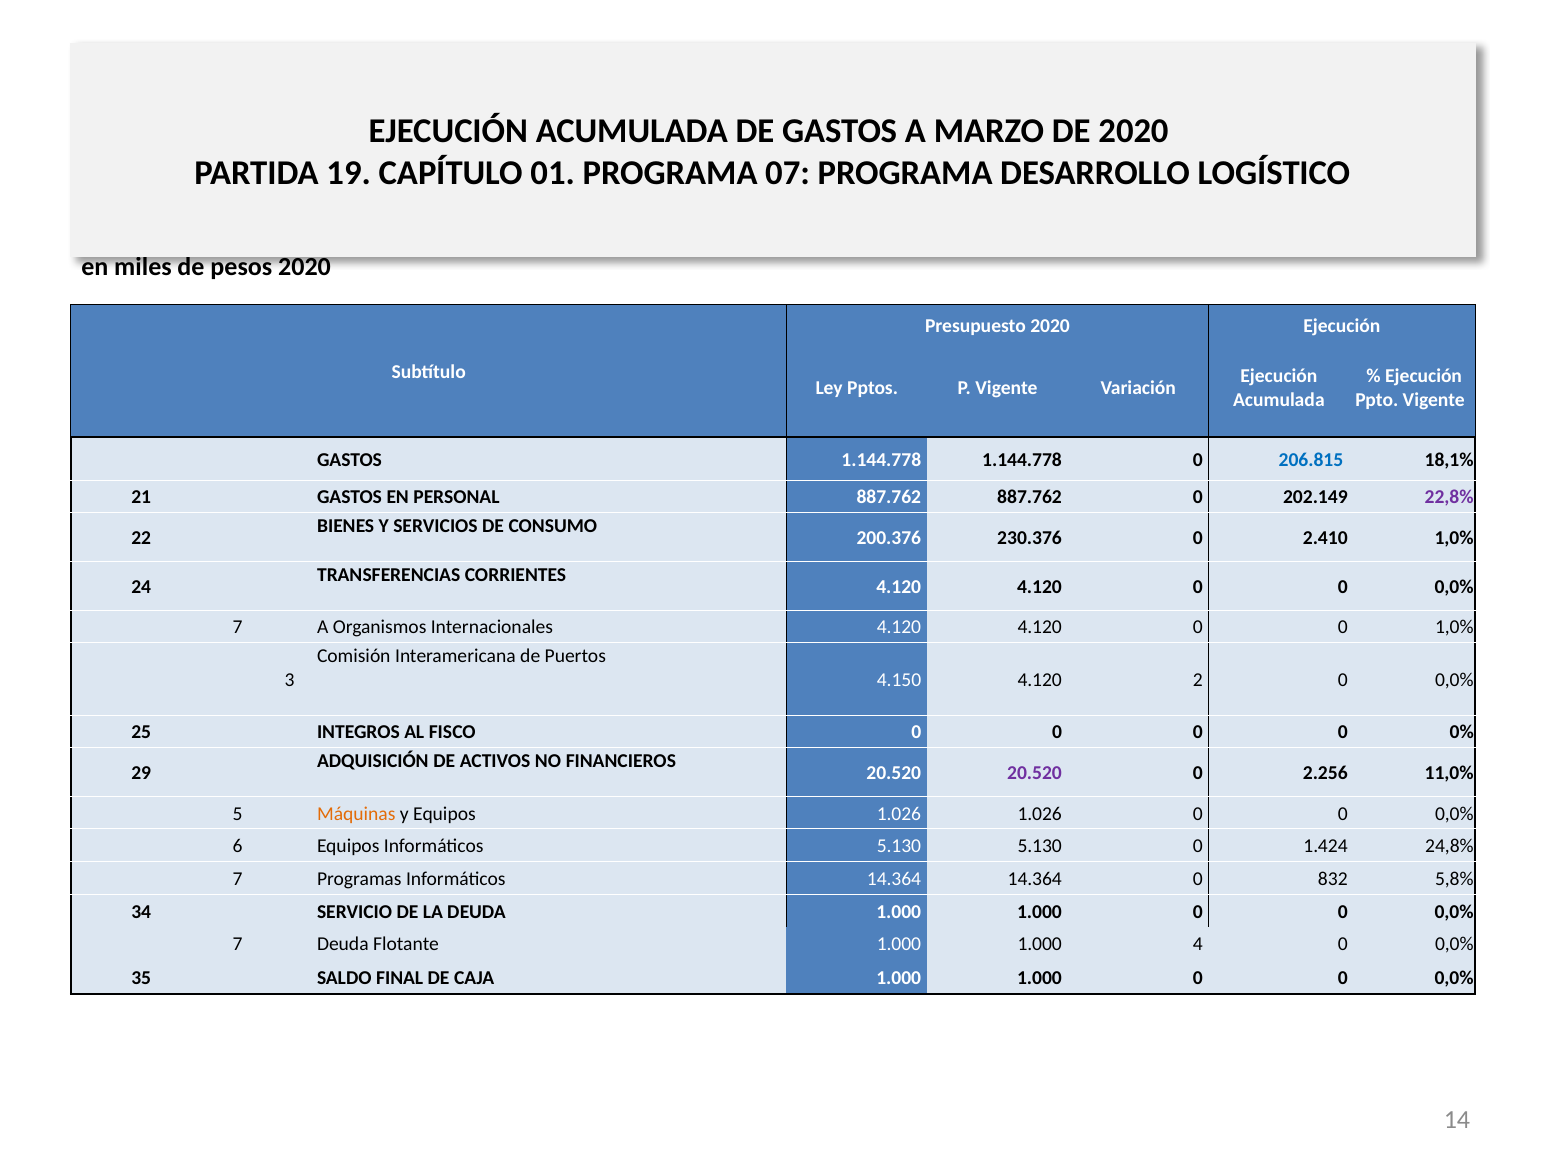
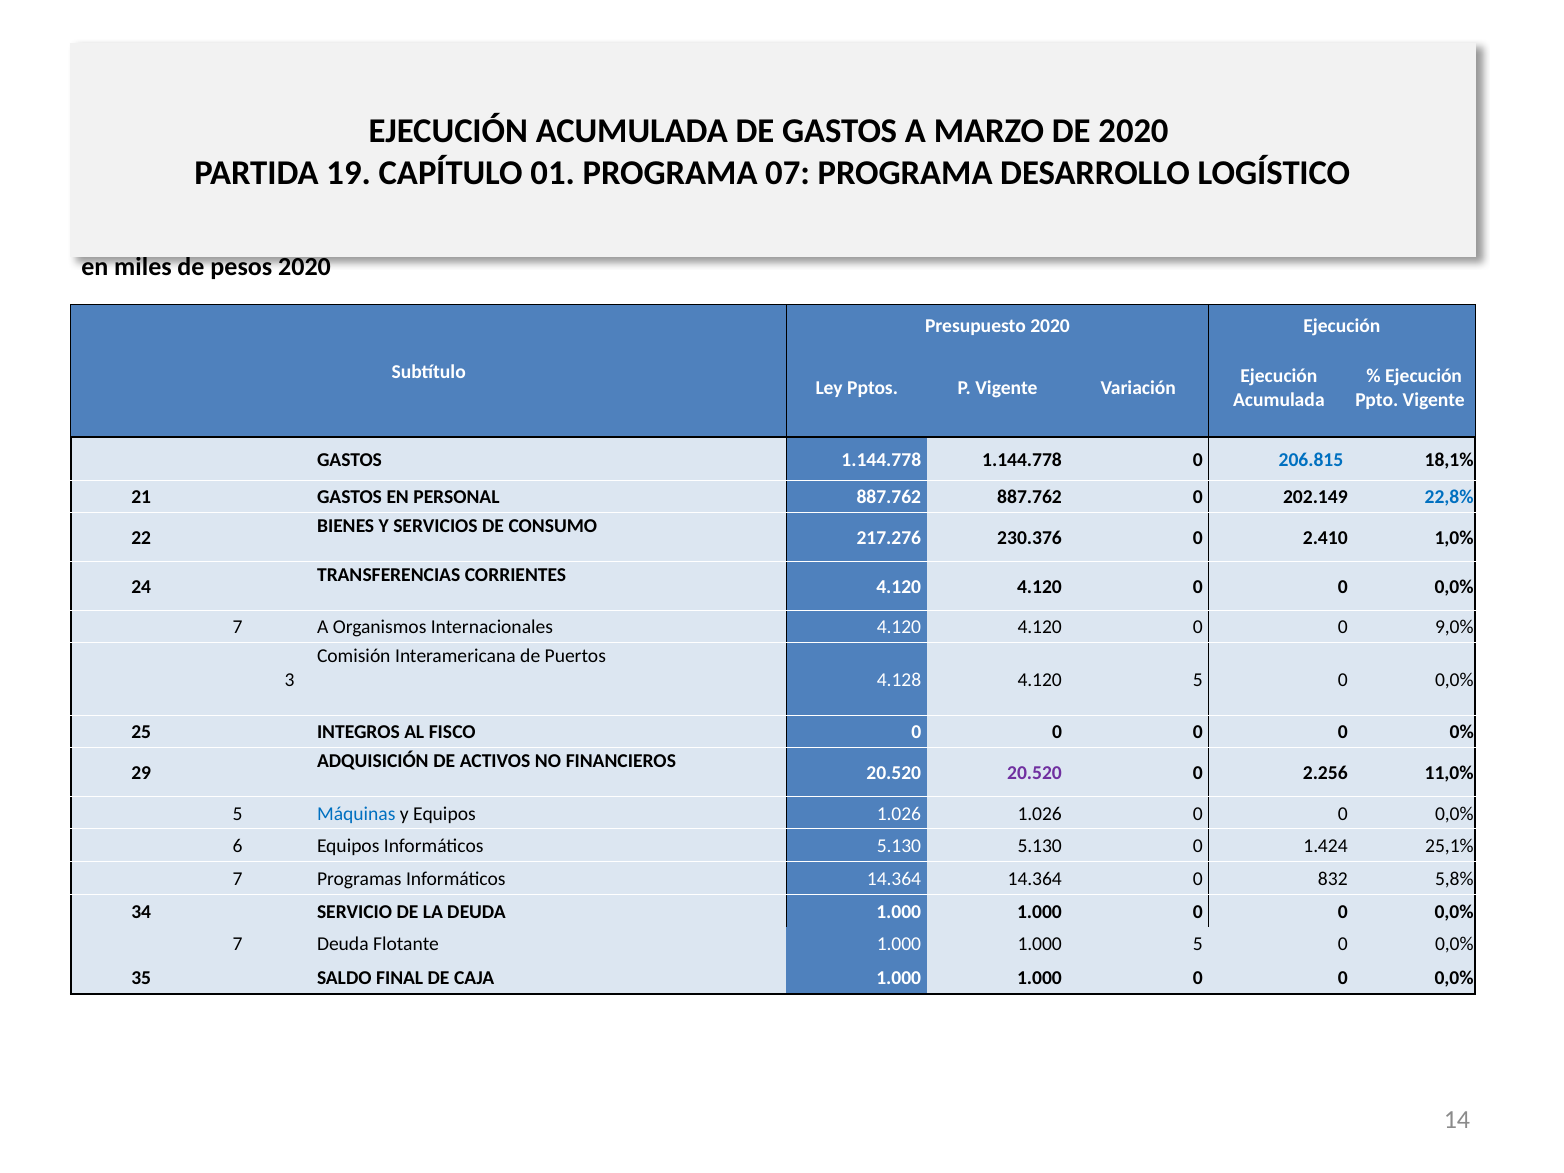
22,8% colour: purple -> blue
200.376: 200.376 -> 217.276
0 1,0%: 1,0% -> 9,0%
4.150: 4.150 -> 4.128
4.120 2: 2 -> 5
Máquinas colour: orange -> blue
24,8%: 24,8% -> 25,1%
1.000 4: 4 -> 5
